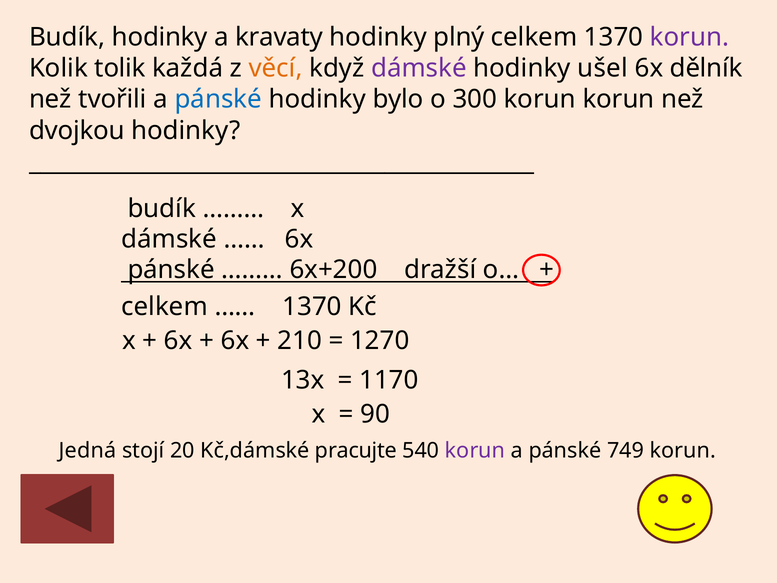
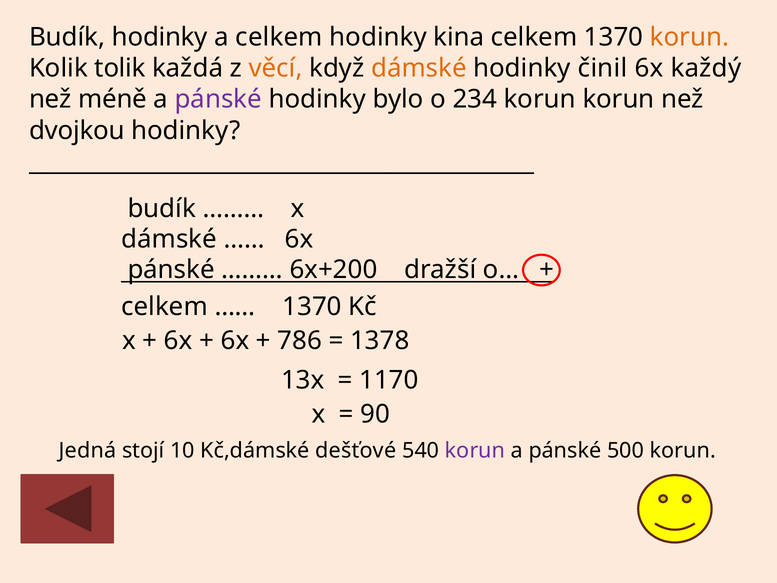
a kravaty: kravaty -> celkem
plný: plný -> kina
korun at (689, 37) colour: purple -> orange
dámské at (419, 68) colour: purple -> orange
ušel: ušel -> činil
dělník: dělník -> každý
tvořili: tvořili -> méně
pánské at (218, 99) colour: blue -> purple
300: 300 -> 234
210: 210 -> 786
1270: 1270 -> 1378
20: 20 -> 10
pracujte: pracujte -> dešťové
749: 749 -> 500
